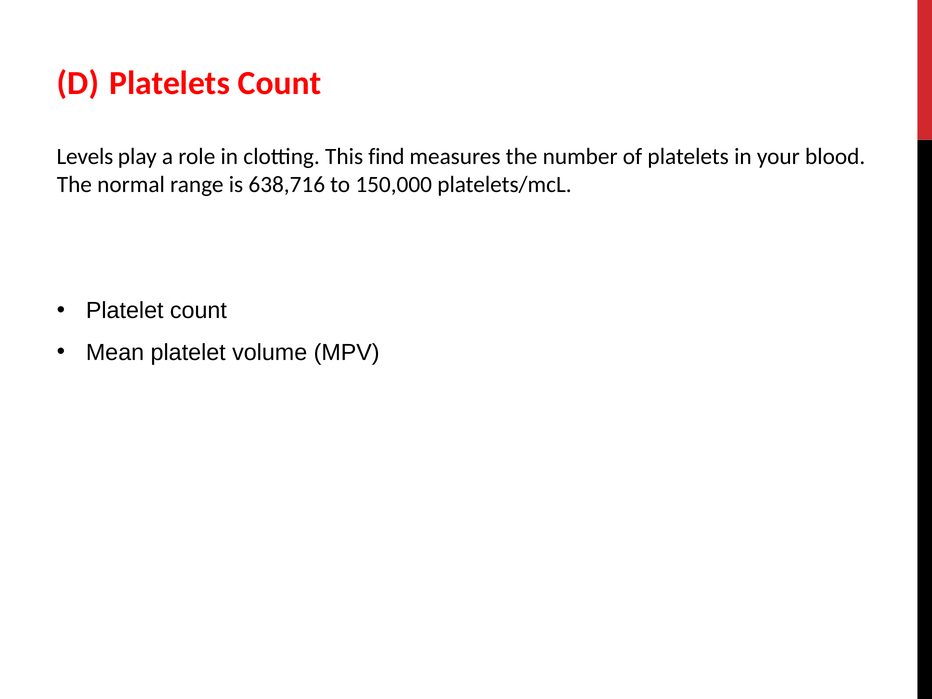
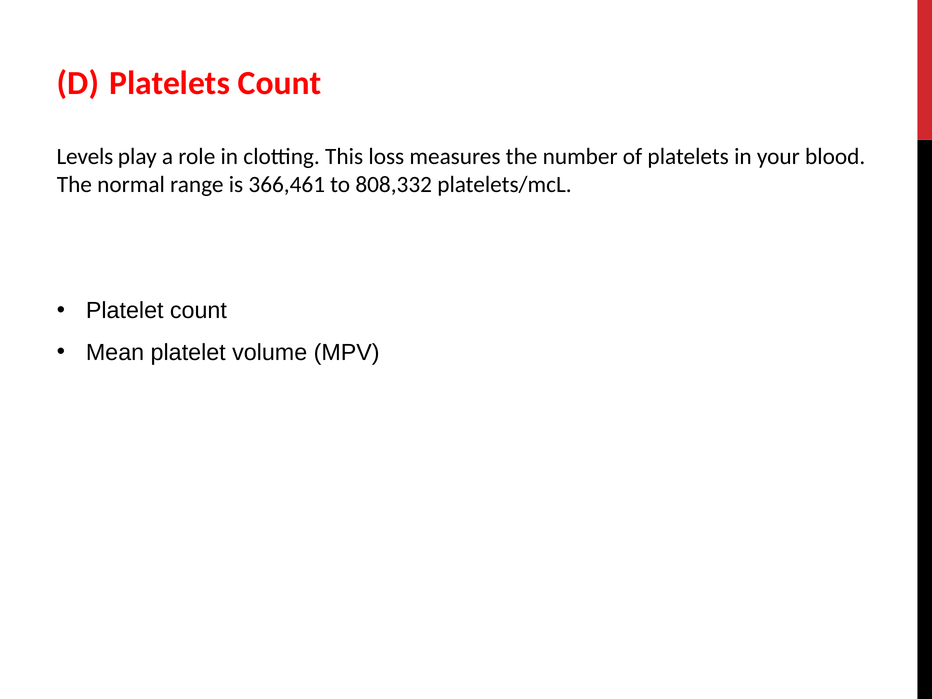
find: find -> loss
638,716: 638,716 -> 366,461
150,000: 150,000 -> 808,332
